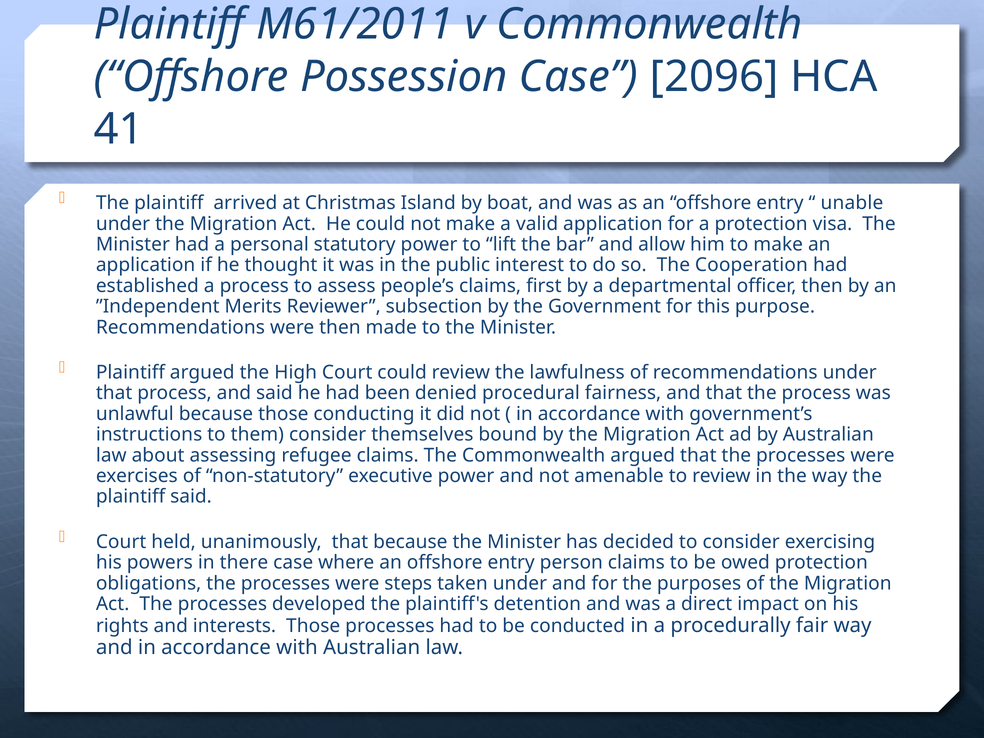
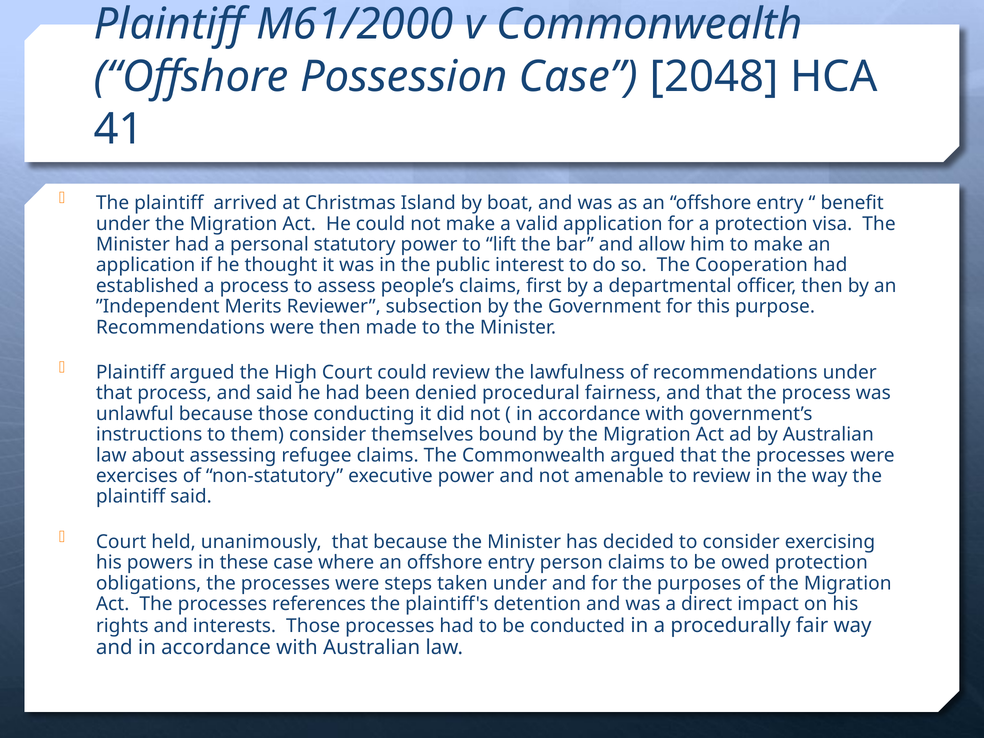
M61/2011: M61/2011 -> M61/2000
2096: 2096 -> 2048
unable: unable -> benefit
there: there -> these
developed: developed -> references
